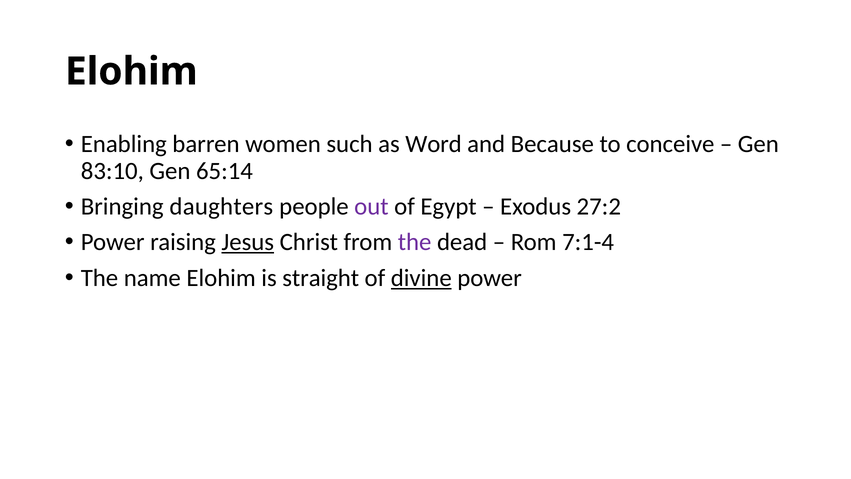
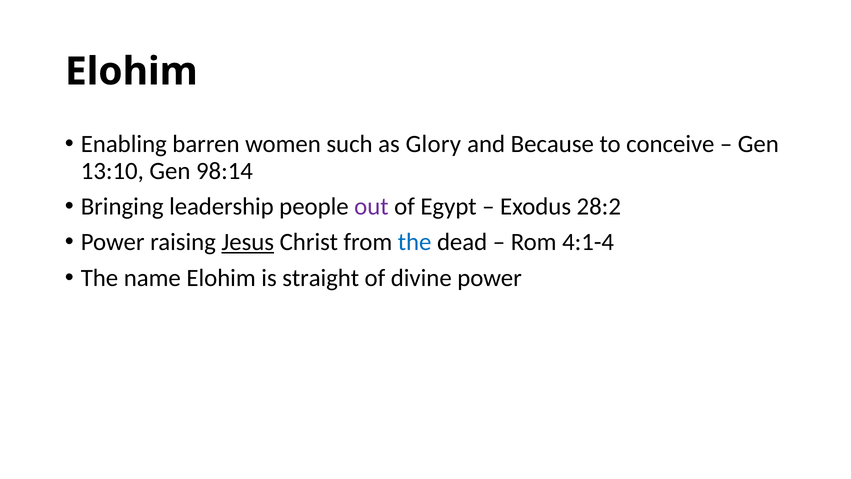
Word: Word -> Glory
83:10: 83:10 -> 13:10
65:14: 65:14 -> 98:14
daughters: daughters -> leadership
27:2: 27:2 -> 28:2
the at (415, 242) colour: purple -> blue
7:1-4: 7:1-4 -> 4:1-4
divine underline: present -> none
